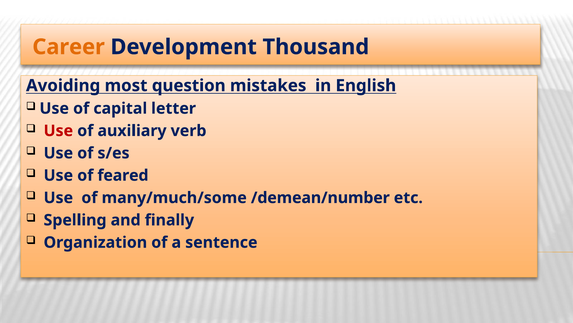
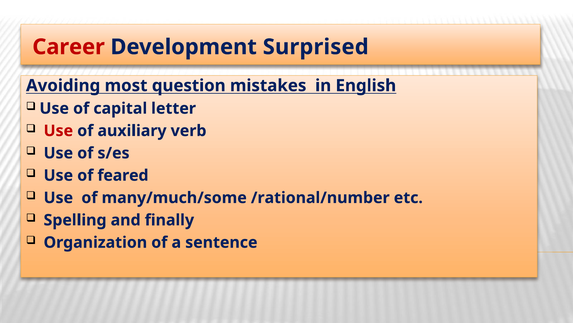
Career colour: orange -> red
Thousand: Thousand -> Surprised
/demean/number: /demean/number -> /rational/number
